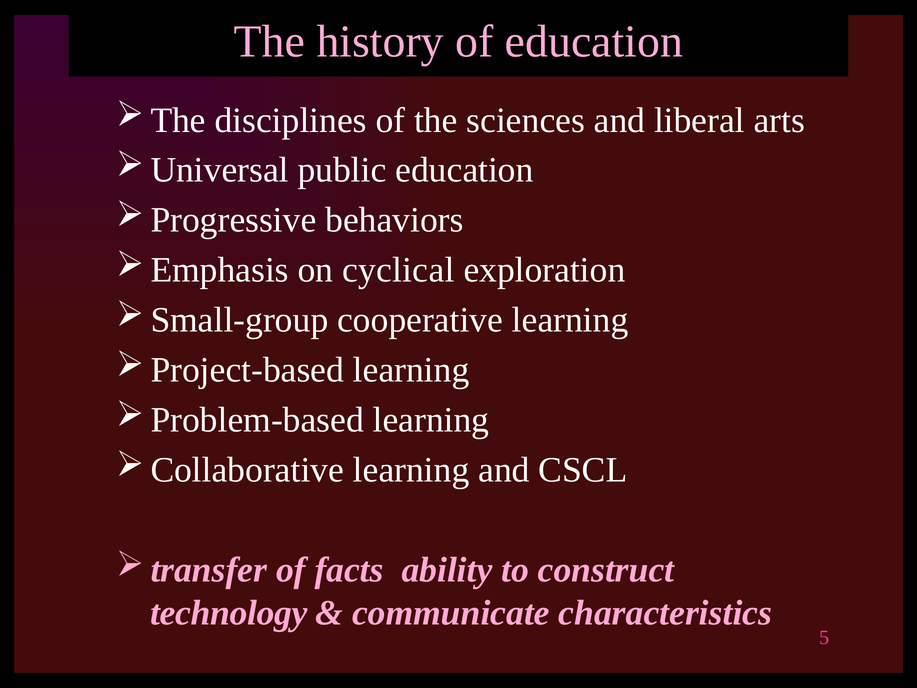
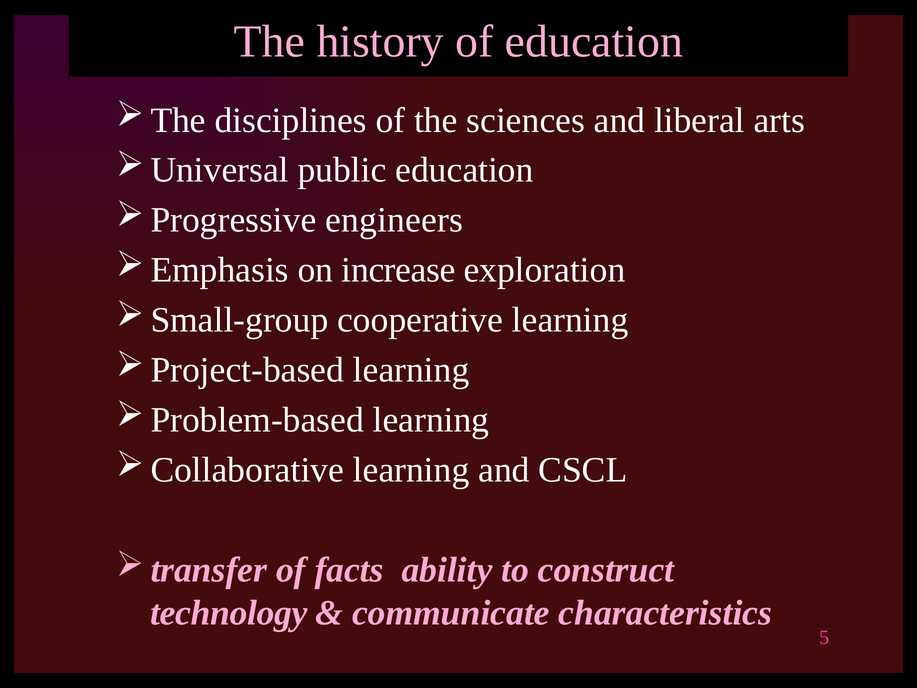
behaviors: behaviors -> engineers
cyclical: cyclical -> increase
